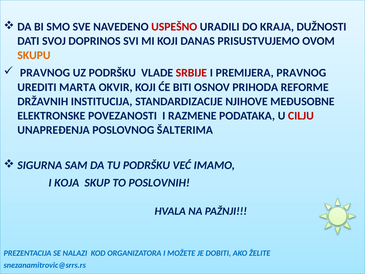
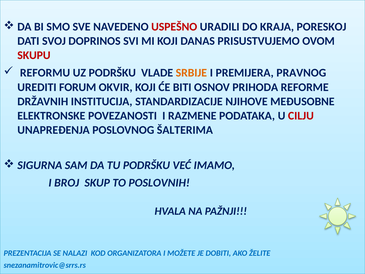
DUŽNOSTI: DUŽNOSTI -> PORESKOJ
SKUPU colour: orange -> red
PRAVNOG at (45, 73): PRAVNOG -> REFORMU
SRBIJE colour: red -> orange
MARTA: MARTA -> FORUM
KOJA: KOJA -> BROJ
